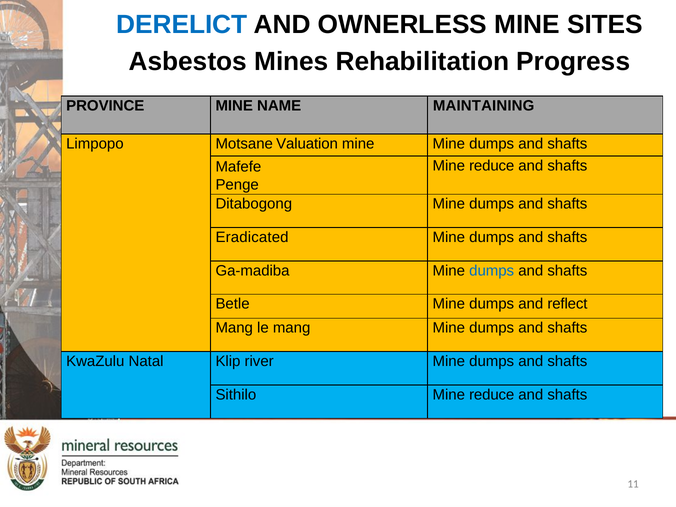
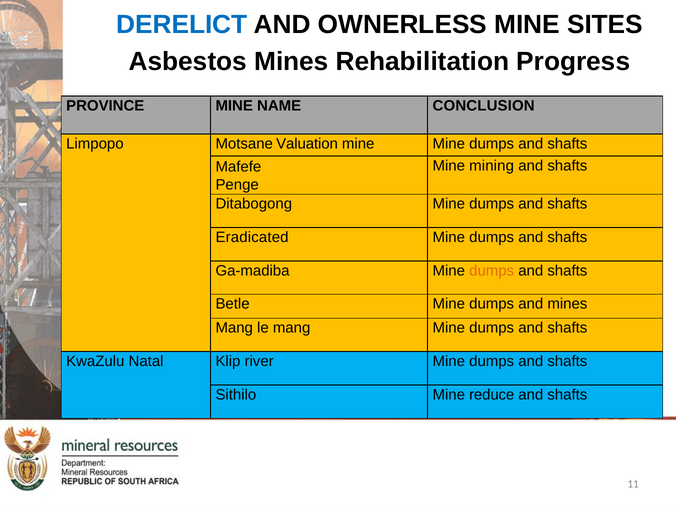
MAINTAINING: MAINTAINING -> CONCLUSION
reduce at (492, 166): reduce -> mining
dumps at (492, 271) colour: blue -> orange
and reflect: reflect -> mines
